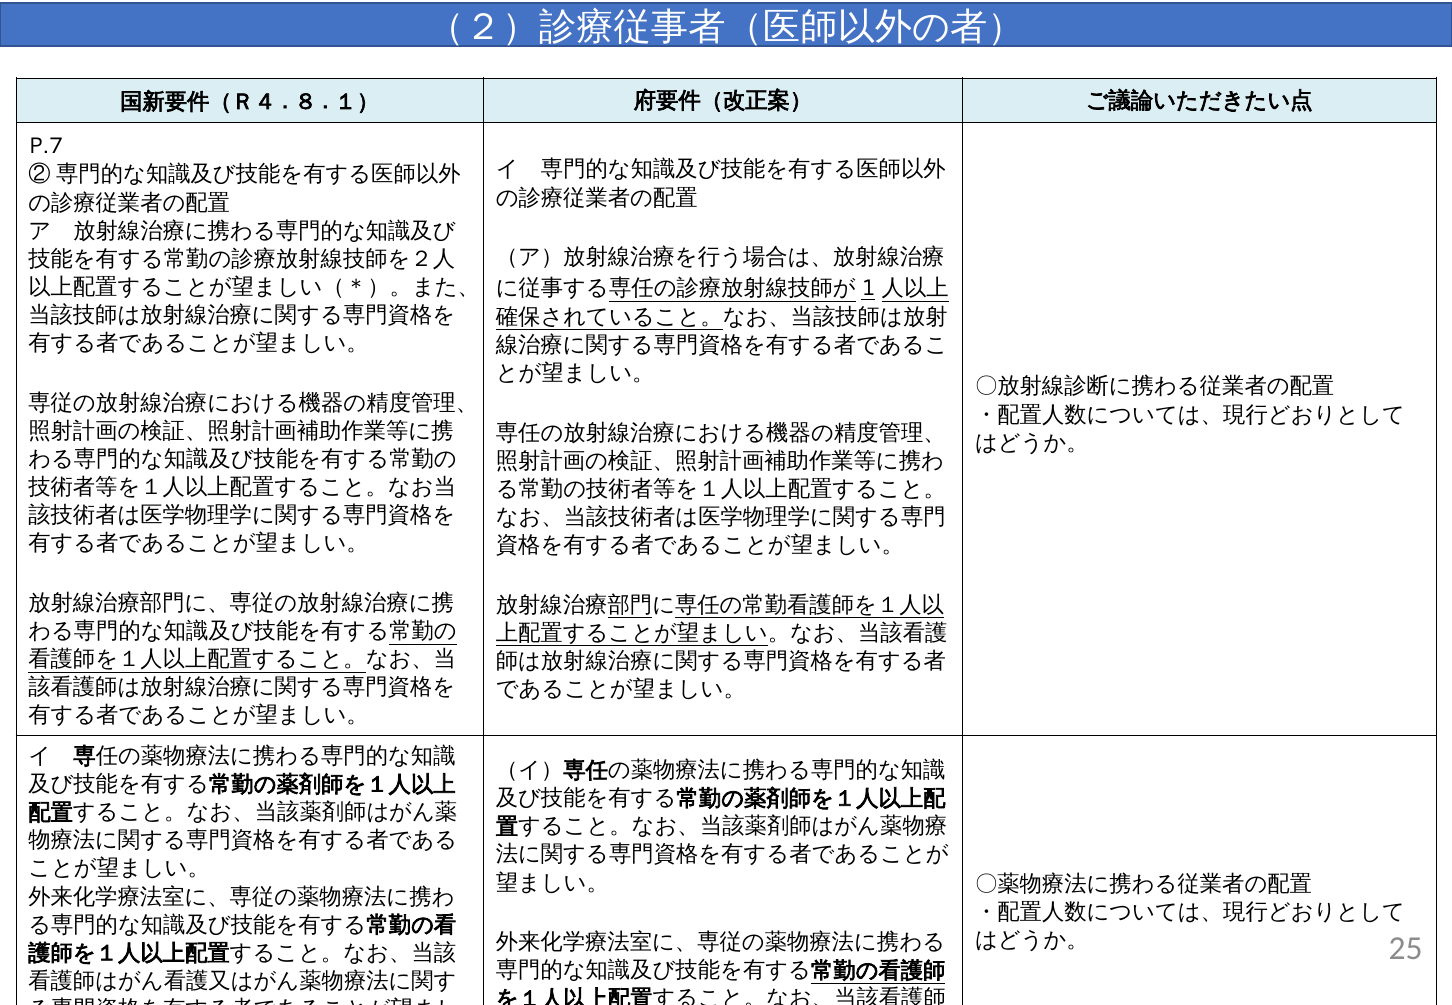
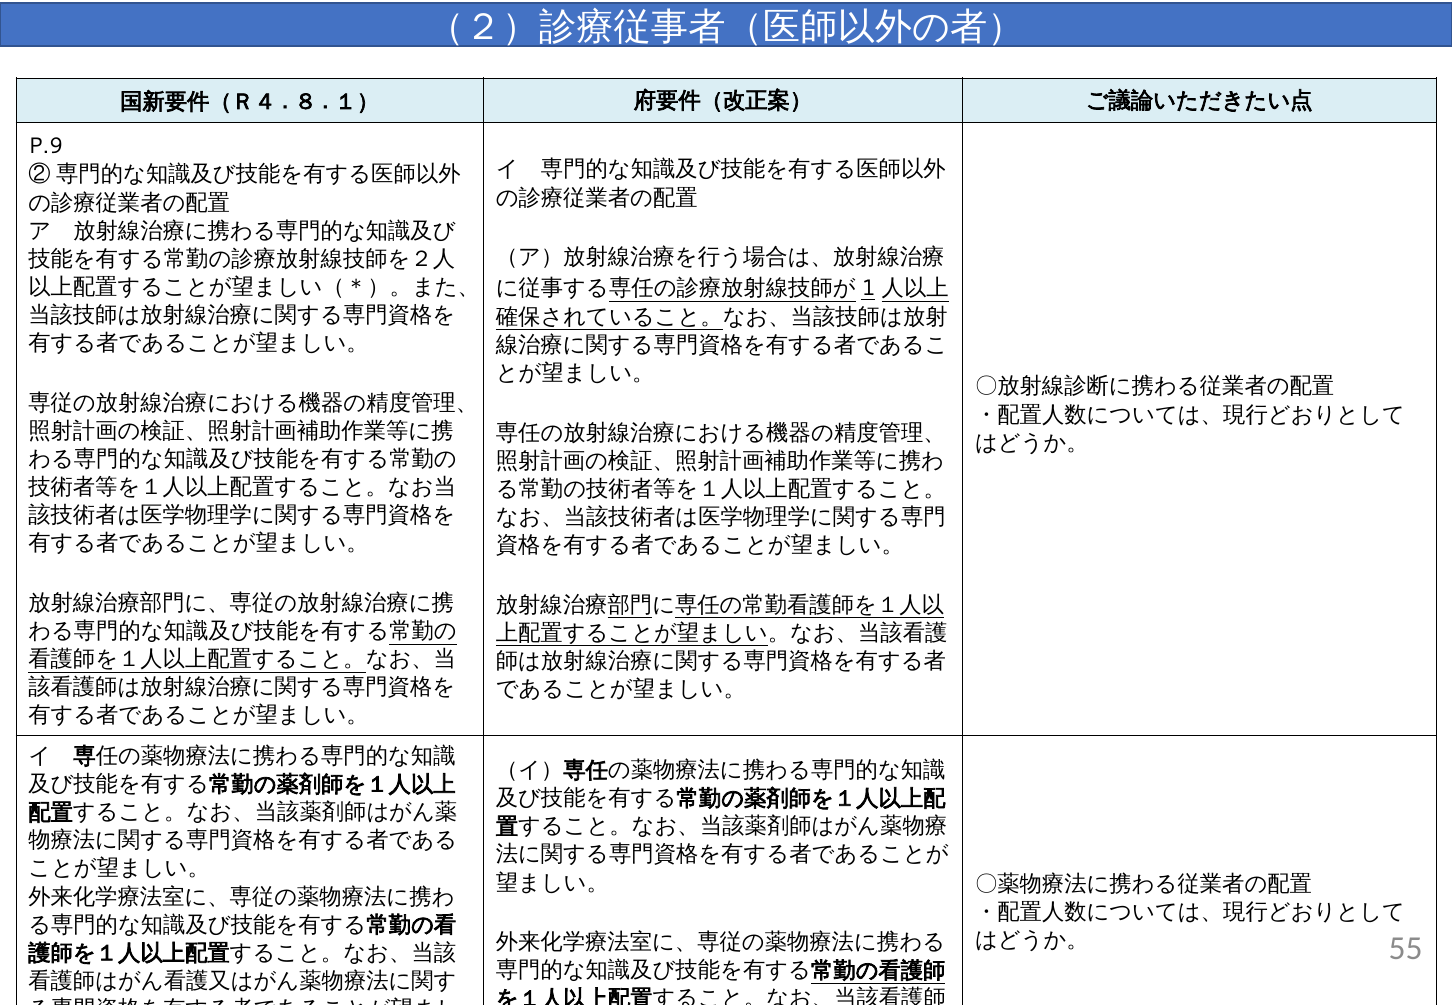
P.7: P.7 -> P.9
25: 25 -> 55
